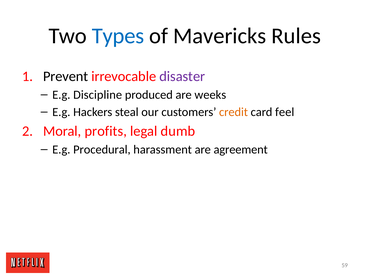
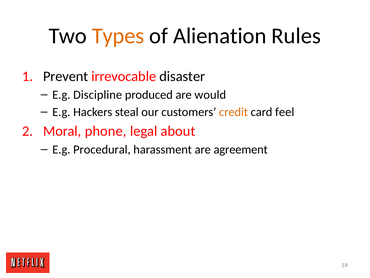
Types colour: blue -> orange
Mavericks: Mavericks -> Alienation
disaster colour: purple -> black
weeks: weeks -> would
profits: profits -> phone
dumb: dumb -> about
